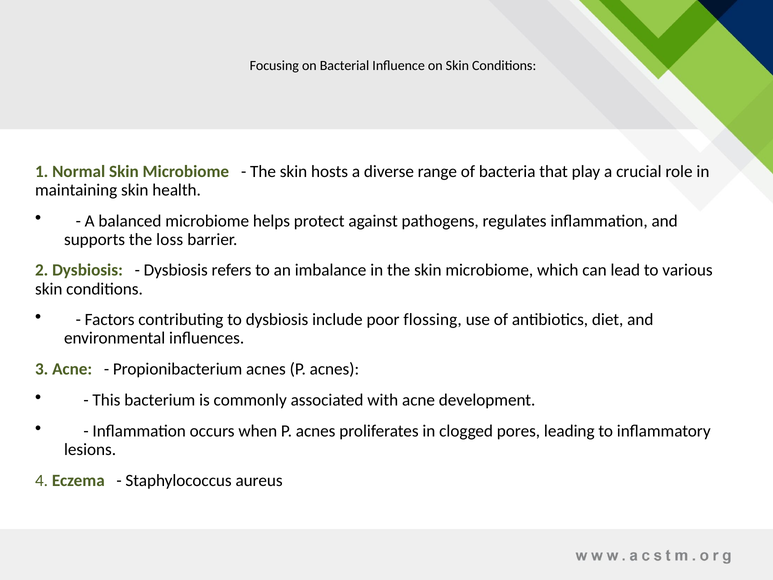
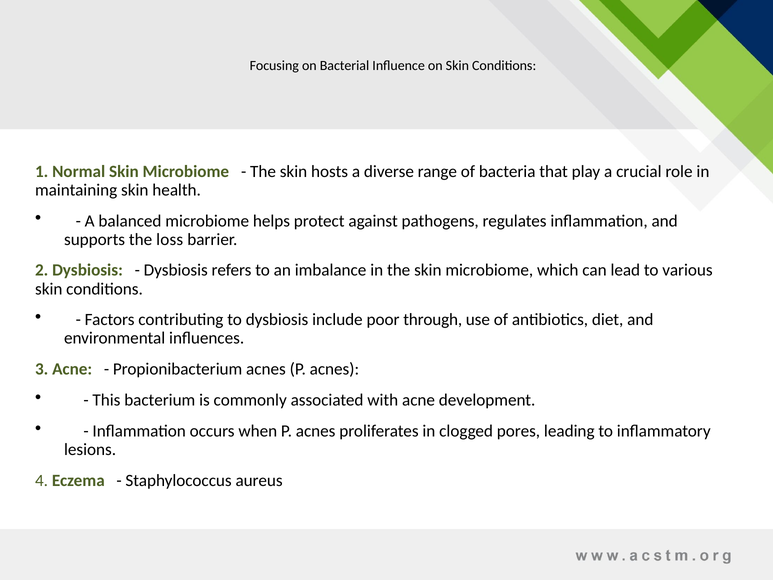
flossing: flossing -> through
